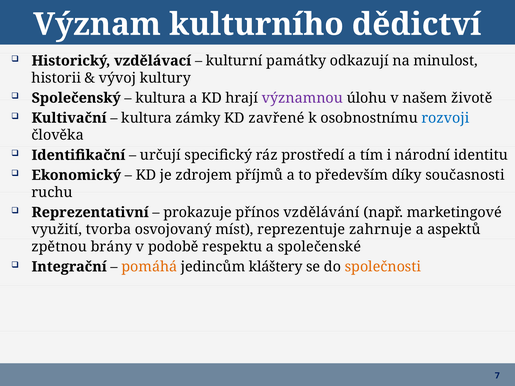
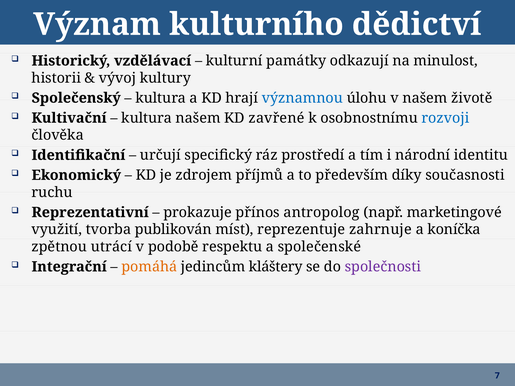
významnou colour: purple -> blue
kultura zámky: zámky -> našem
vzdělávání: vzdělávání -> antropolog
osvojovaný: osvojovaný -> publikován
aspektů: aspektů -> koníčka
brány: brány -> utrácí
společnosti colour: orange -> purple
